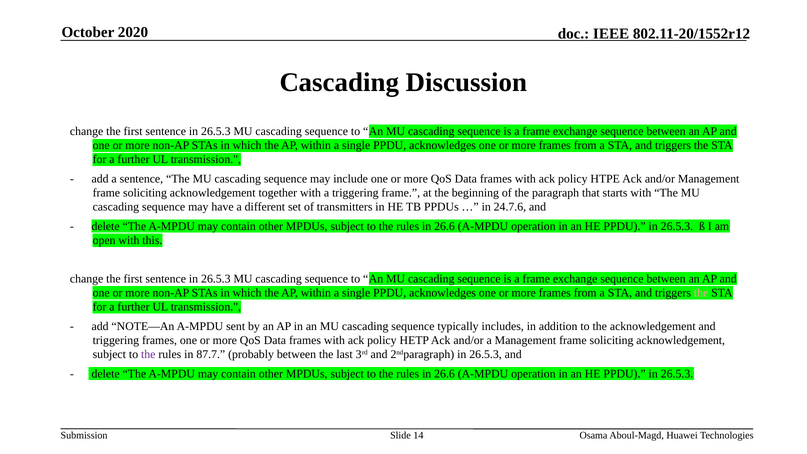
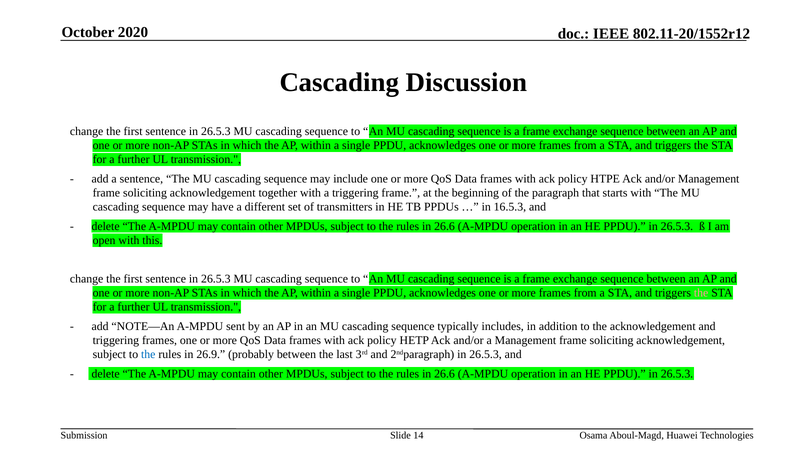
24.7.6: 24.7.6 -> 16.5.3
the at (148, 354) colour: purple -> blue
87.7: 87.7 -> 26.9
